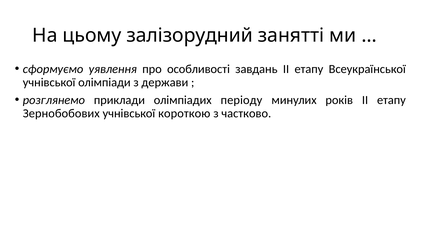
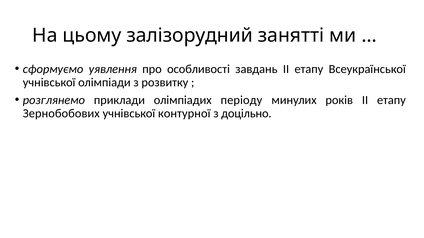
держави: держави -> розвитку
короткою: короткою -> контурної
частково: частково -> доцільно
